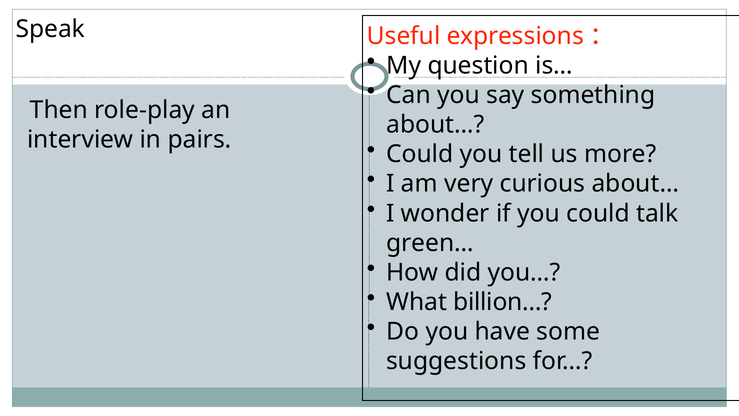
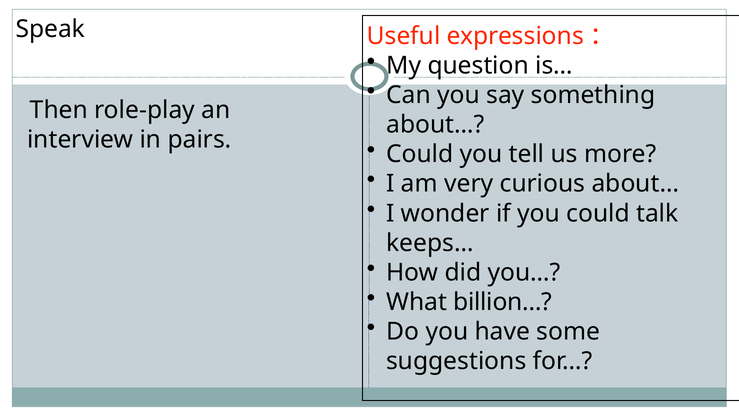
green…: green… -> keeps…
